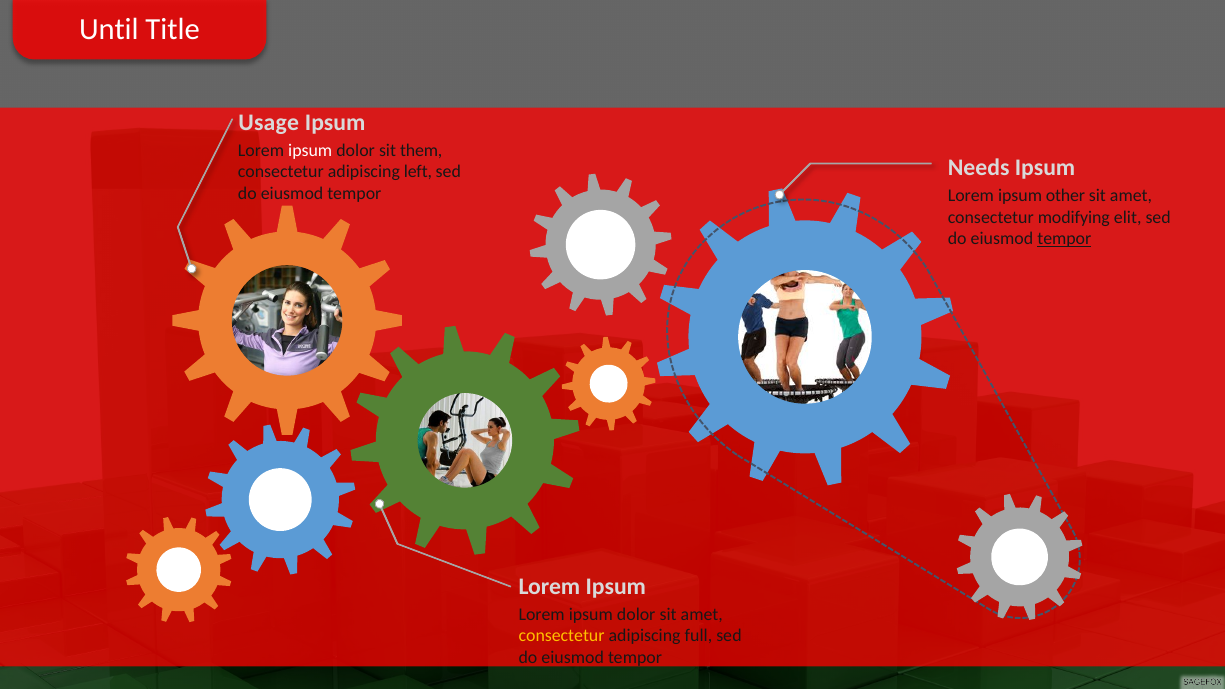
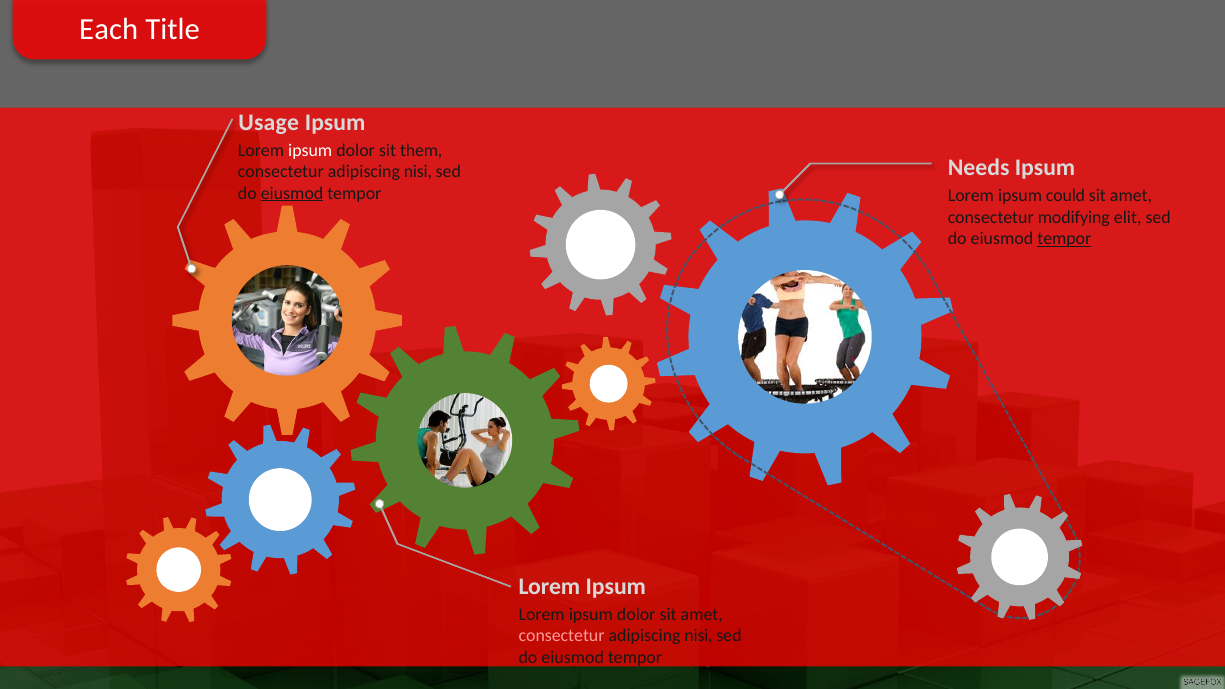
Until: Until -> Each
left at (418, 172): left -> nisi
eiusmod at (292, 193) underline: none -> present
other: other -> could
consectetur at (562, 636) colour: yellow -> pink
full at (698, 636): full -> nisi
